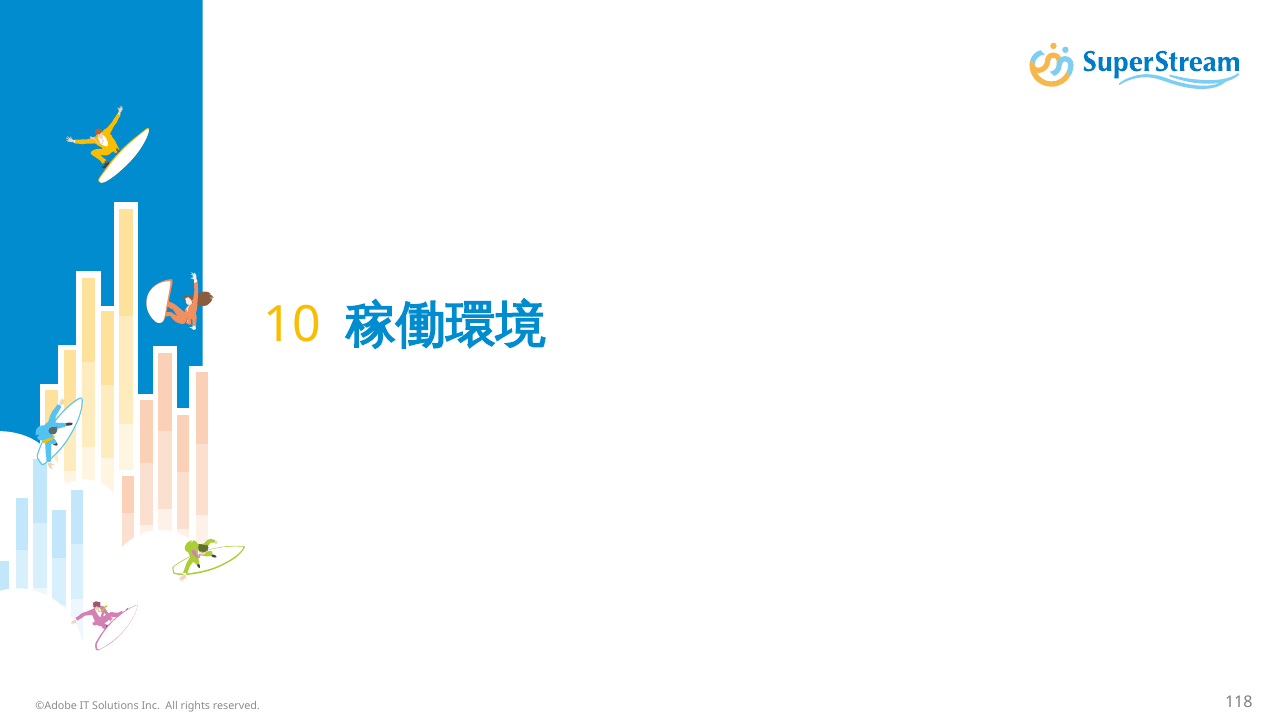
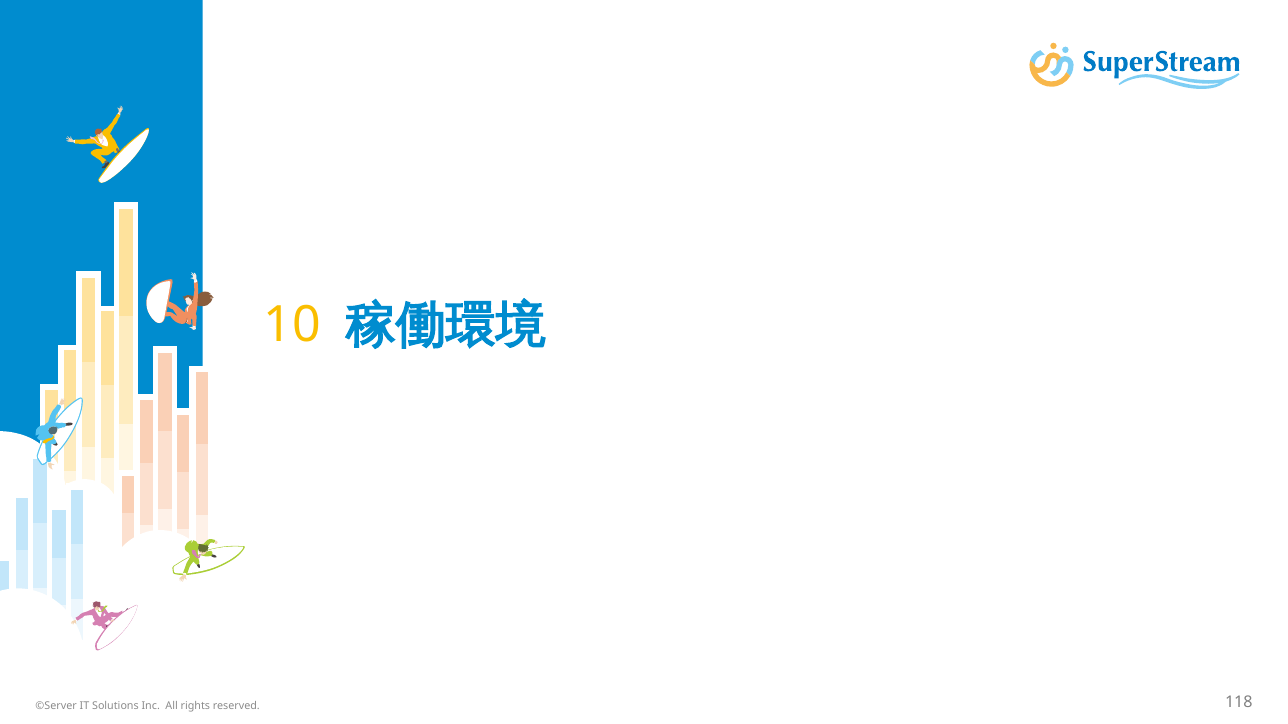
©Adobe: ©Adobe -> ©Server
